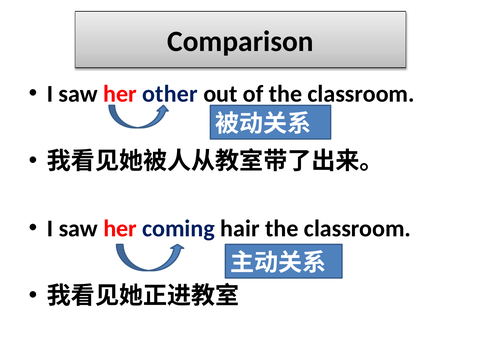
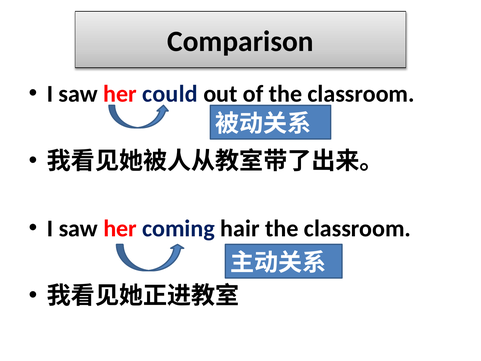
other: other -> could
